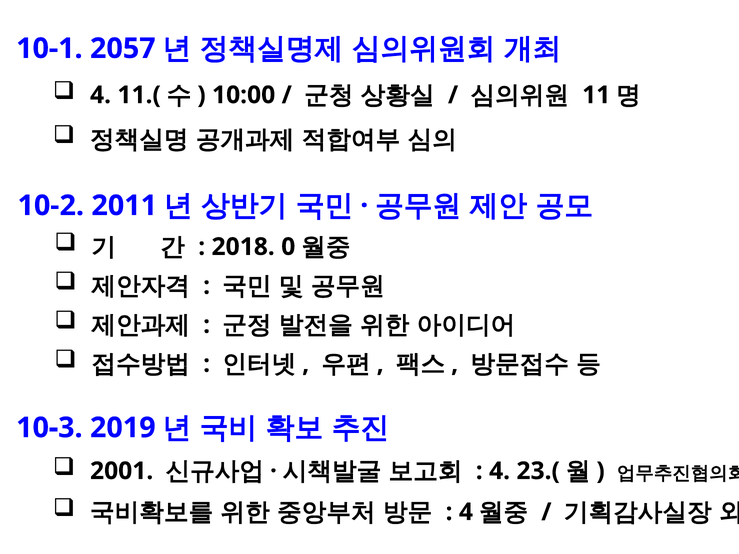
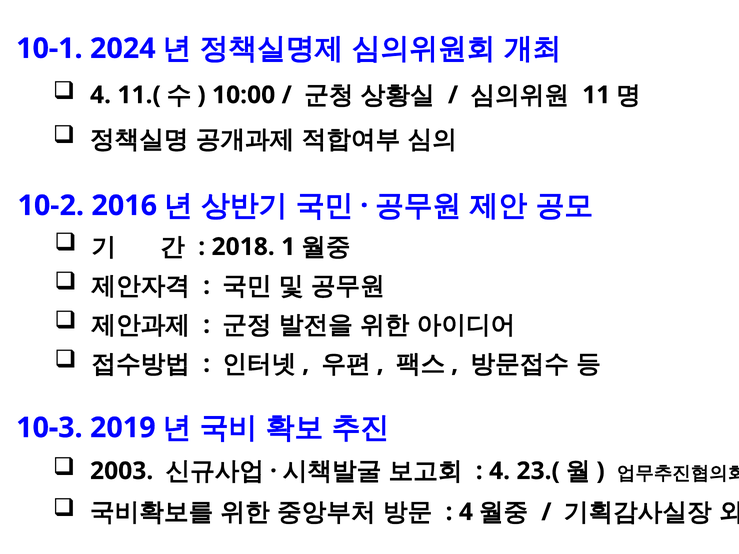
2057: 2057 -> 2024
2011: 2011 -> 2016
0: 0 -> 1
2001: 2001 -> 2003
